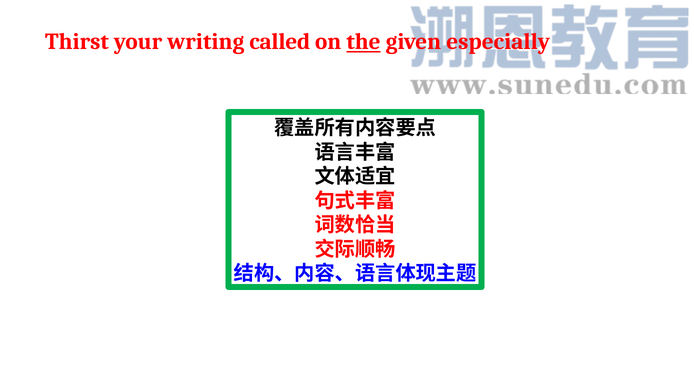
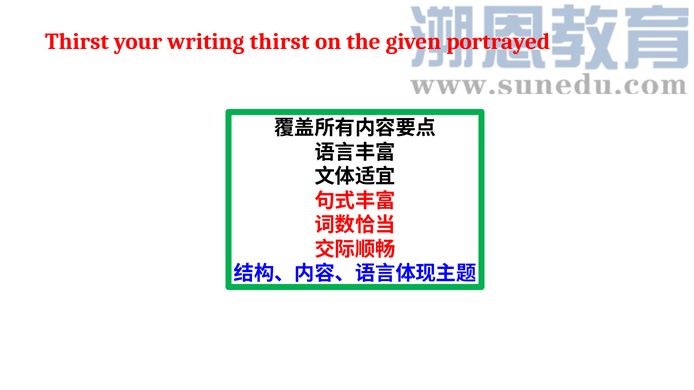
writing called: called -> thirst
the underline: present -> none
especially: especially -> portrayed
